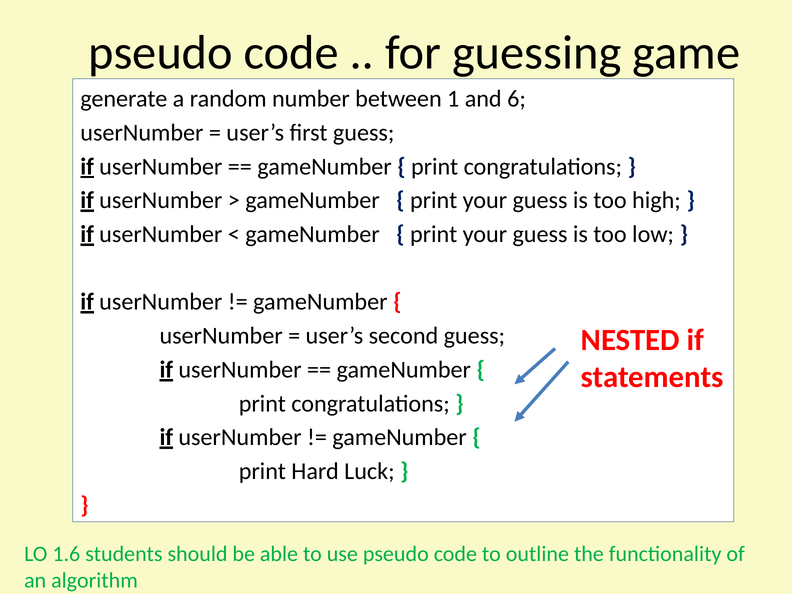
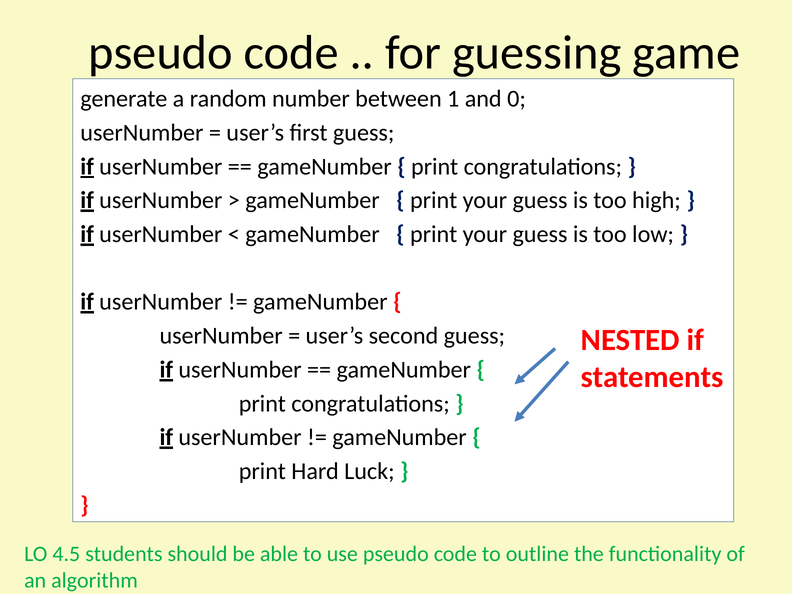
6: 6 -> 0
1.6: 1.6 -> 4.5
